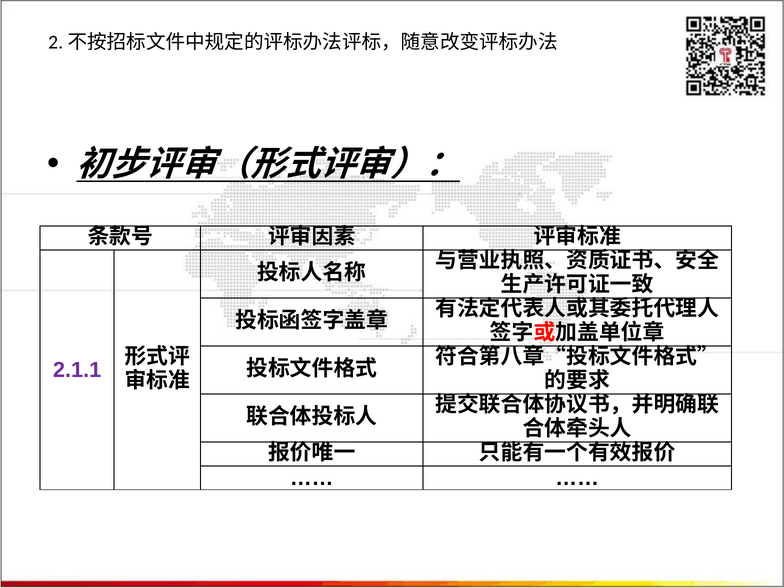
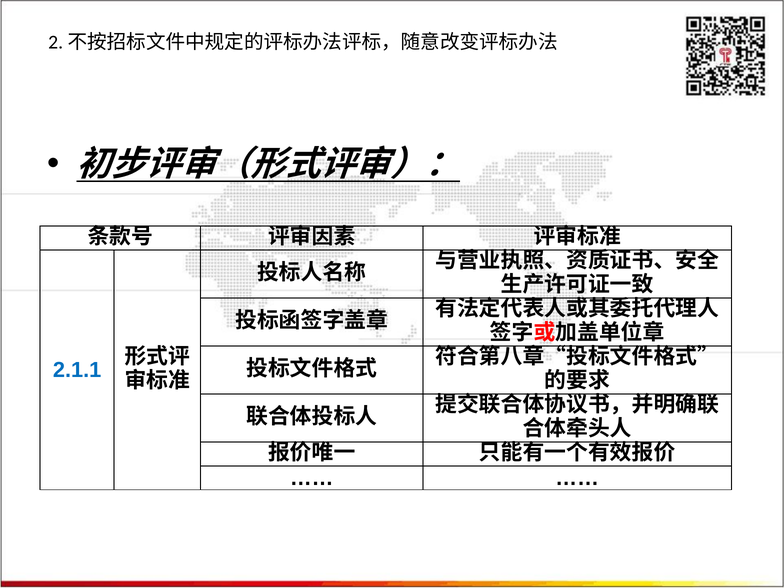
2.1.1 colour: purple -> blue
